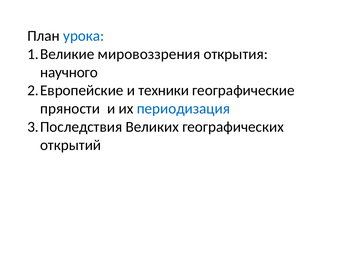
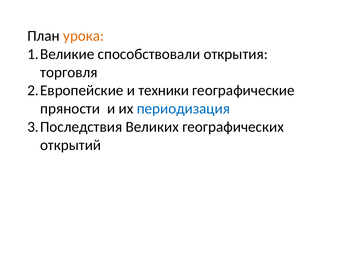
урока colour: blue -> orange
мировоззрения: мировоззрения -> способствовали
научного: научного -> торговля
